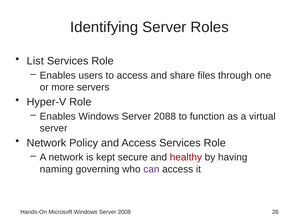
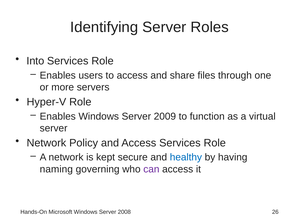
List: List -> Into
2088: 2088 -> 2009
healthy colour: red -> blue
